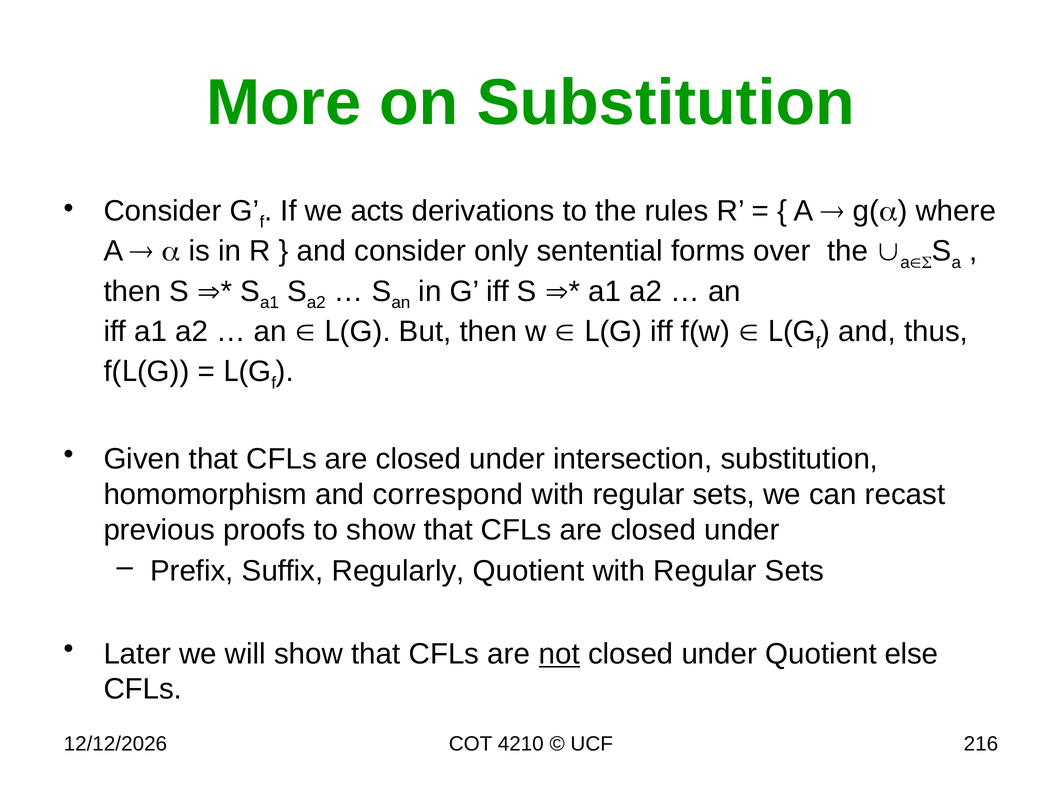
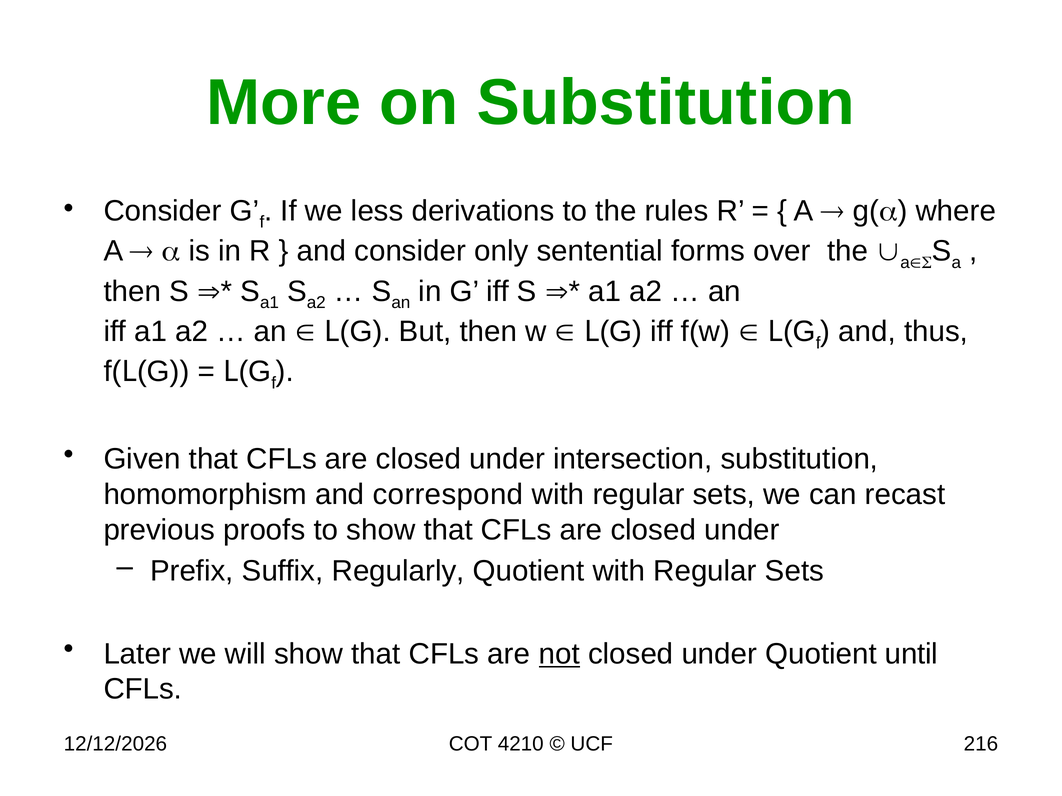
acts: acts -> less
else: else -> until
